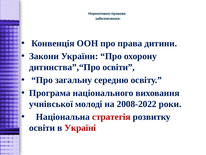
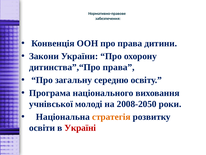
дитинства”,“Про освіти: освіти -> права
2008-2022: 2008-2022 -> 2008-2050
стратегія colour: red -> orange
